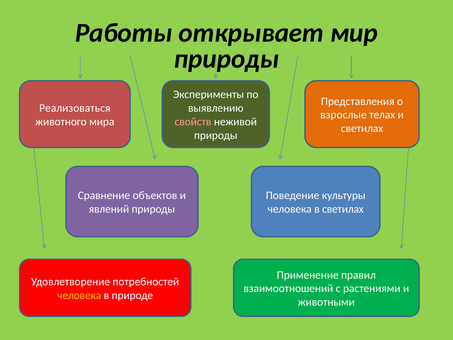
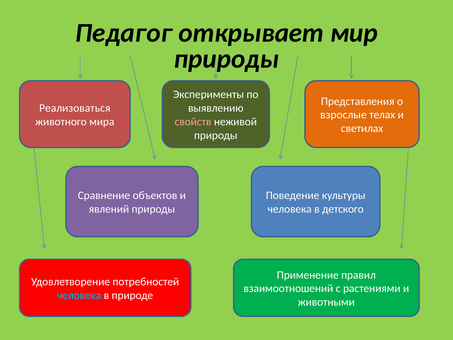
Работы: Работы -> Педагог
в светилах: светилах -> детского
человека at (79, 295) colour: yellow -> light blue
